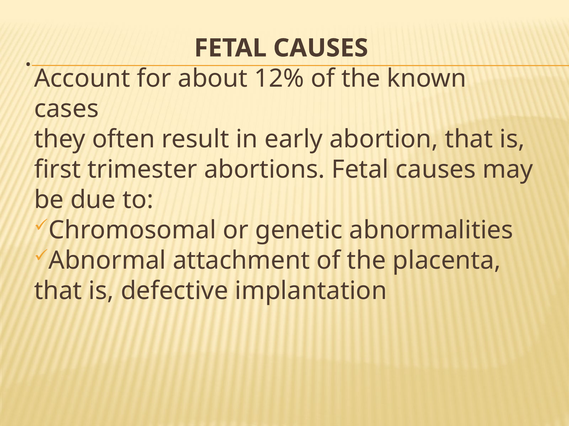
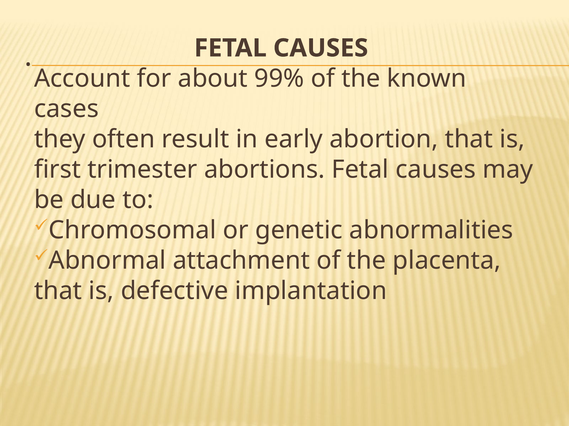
12%: 12% -> 99%
